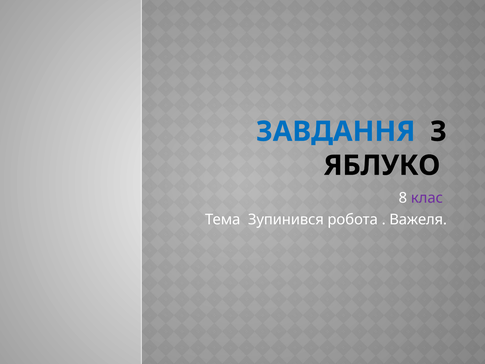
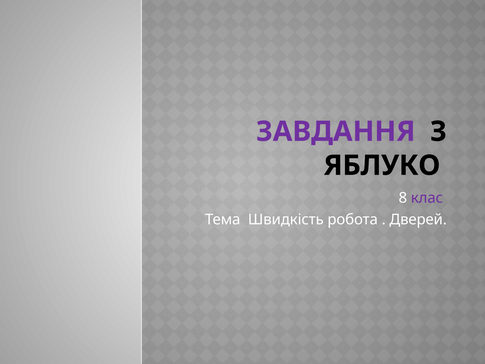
ЗАВДАННЯ colour: blue -> purple
Зупинився: Зупинився -> Швидкість
Важеля: Важеля -> Дверей
